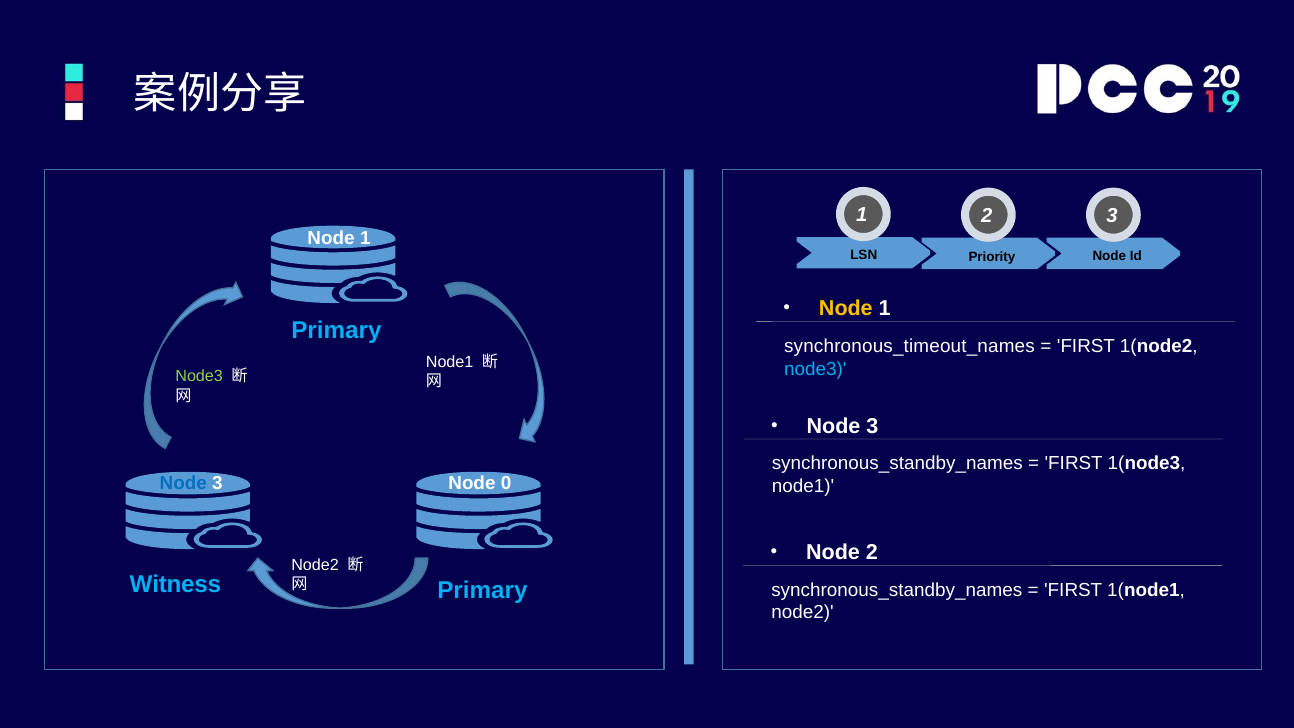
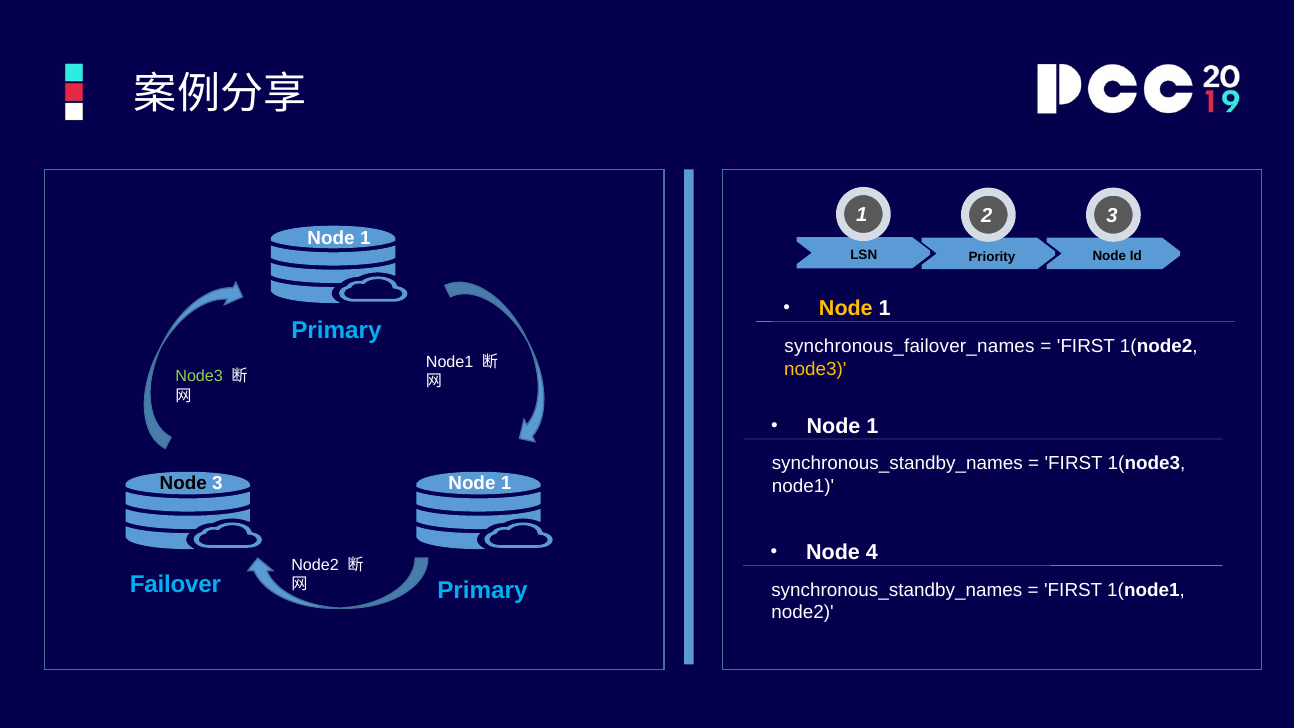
synchronous_timeout_names: synchronous_timeout_names -> synchronous_failover_names
node3 at (815, 369) colour: light blue -> yellow
3 at (872, 426): 3 -> 1
Node at (183, 483) colour: blue -> black
3 Node 0: 0 -> 1
Node 2: 2 -> 4
Witness: Witness -> Failover
